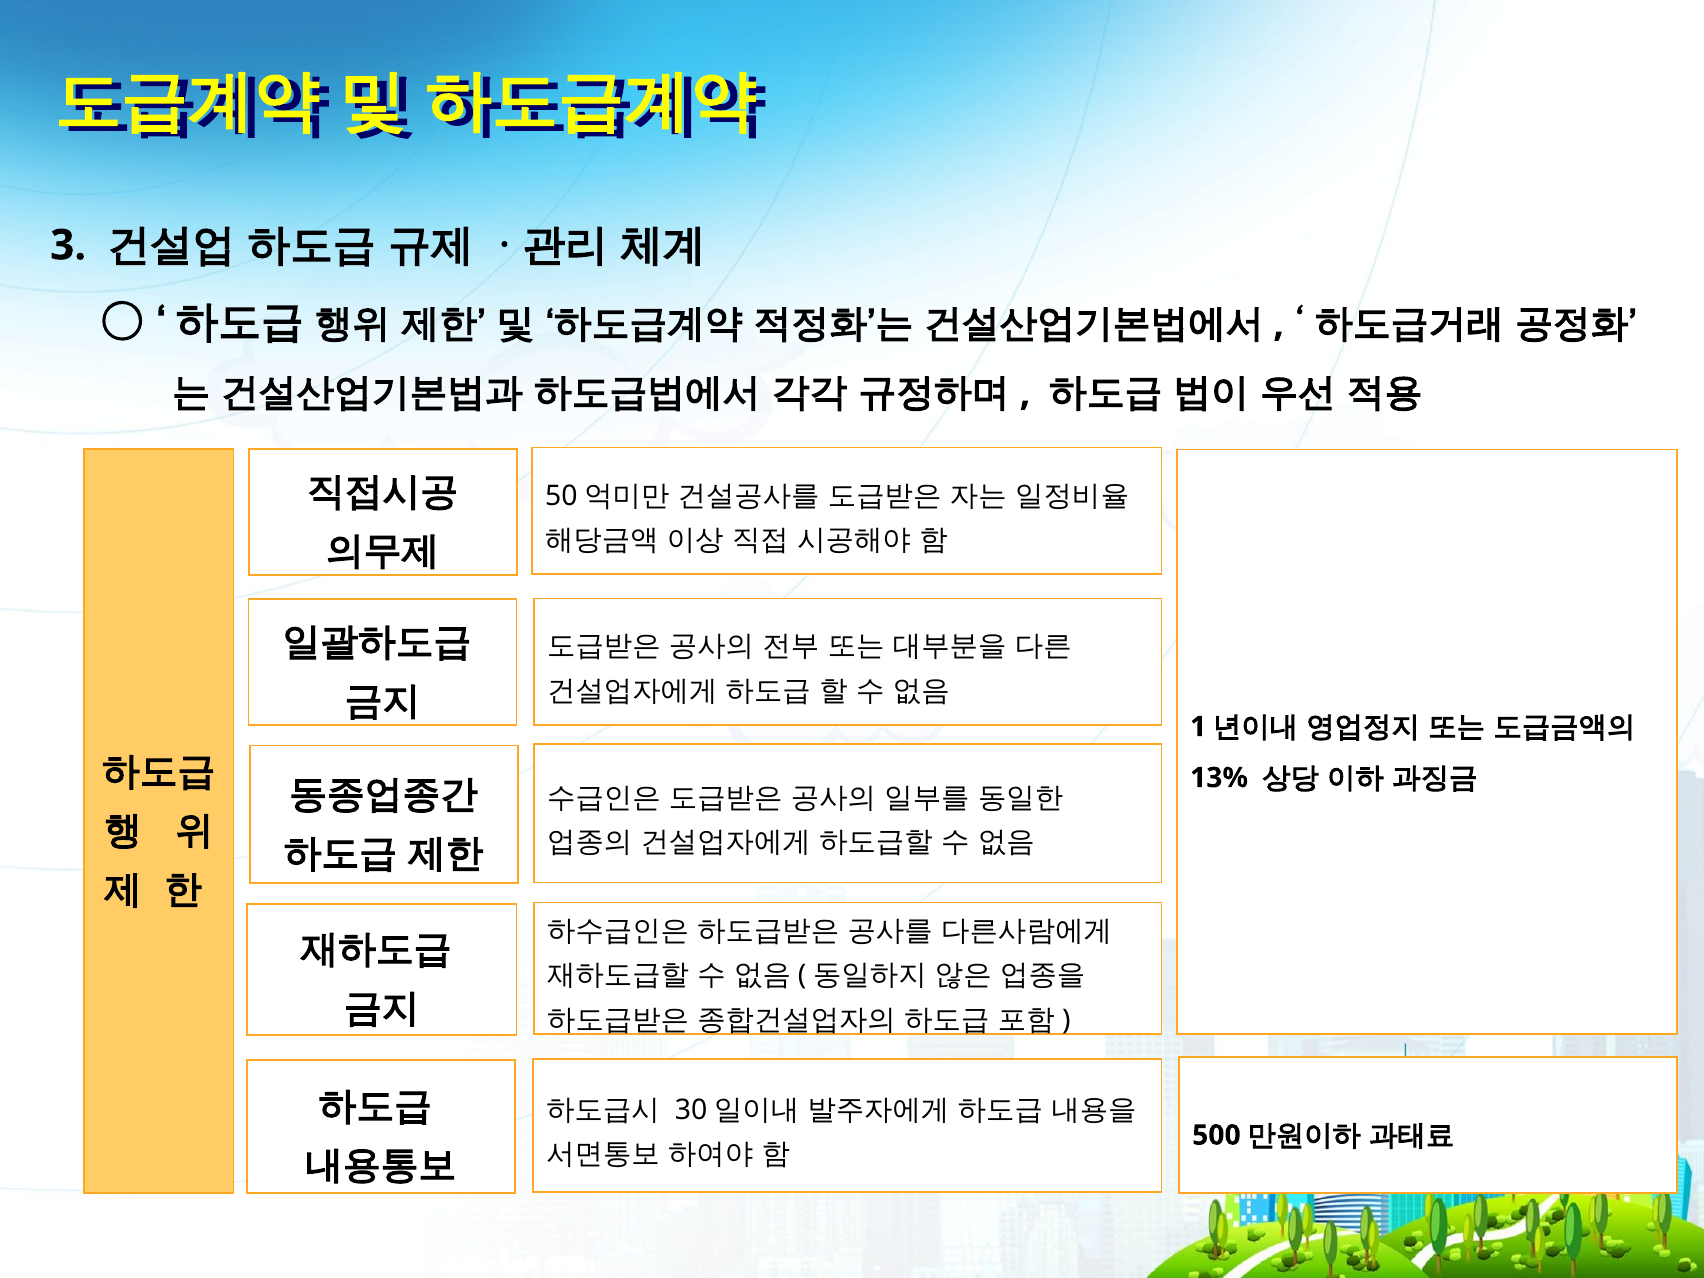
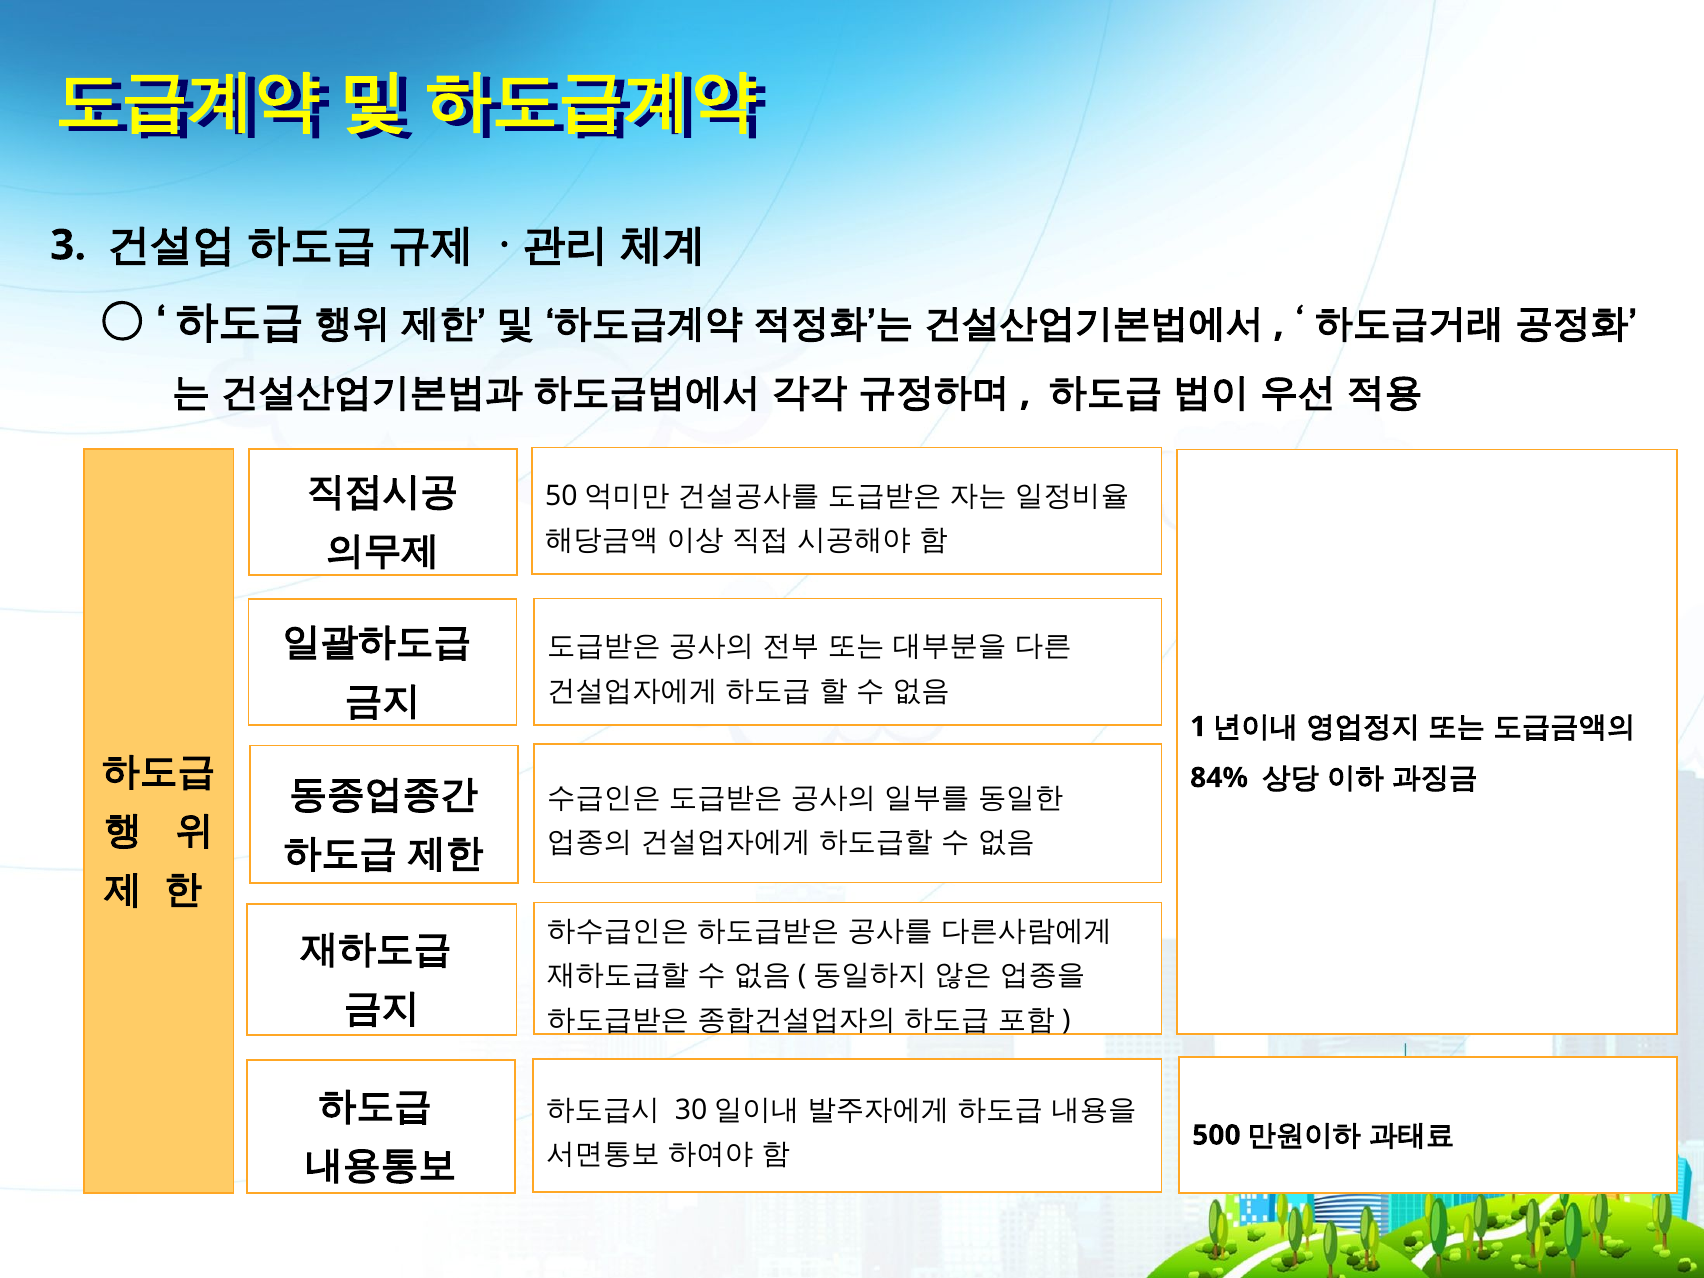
13%: 13% -> 84%
